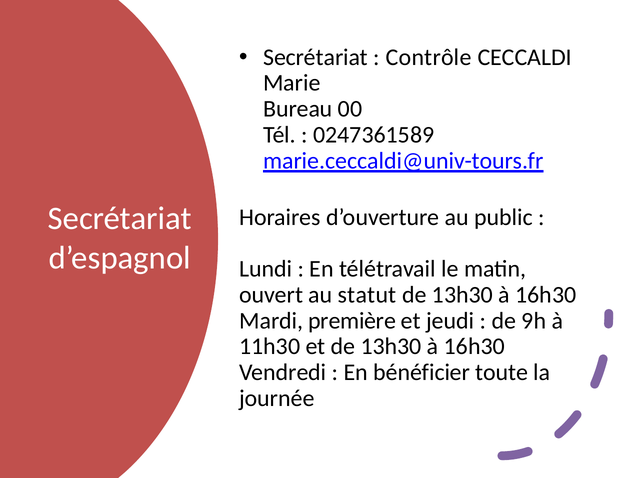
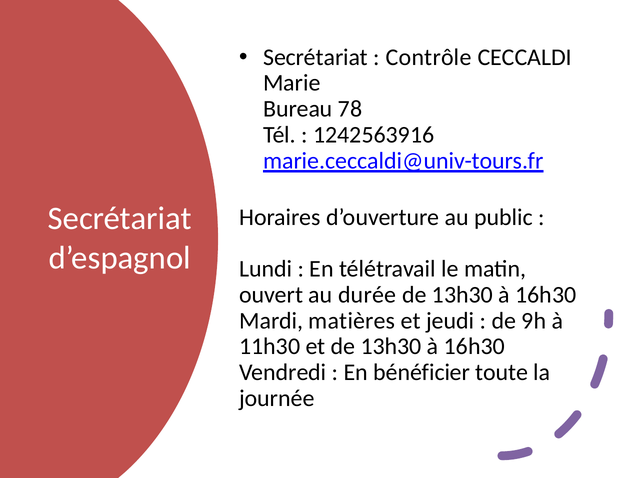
00: 00 -> 78
0247361589: 0247361589 -> 1242563916
statut: statut -> durée
première: première -> matières
